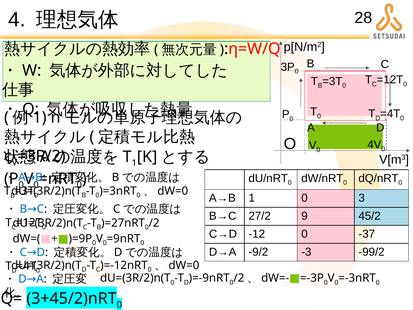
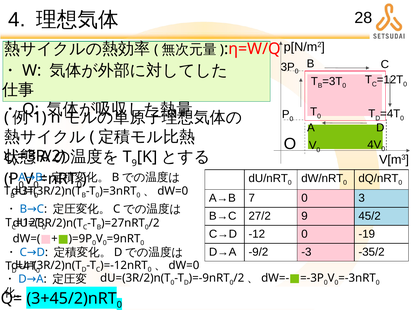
1 at (134, 163): 1 -> 9
A→B 1: 1 -> 7
-37: -37 -> -19
-99/2: -99/2 -> -35/2
